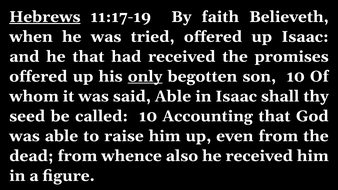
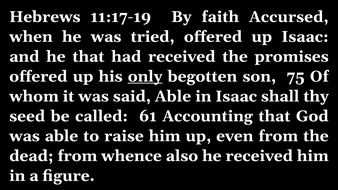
Hebrews underline: present -> none
Believeth: Believeth -> Accursed
son 10: 10 -> 75
called 10: 10 -> 61
